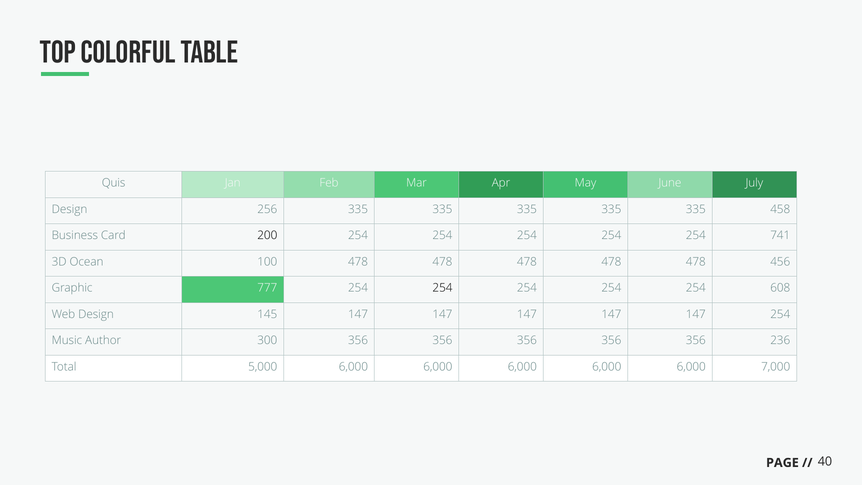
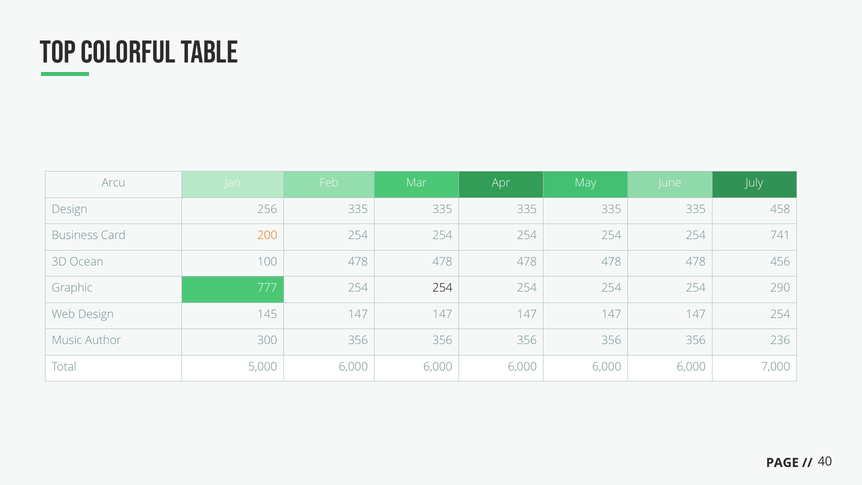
Quis: Quis -> Arcu
200 colour: black -> orange
608: 608 -> 290
